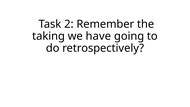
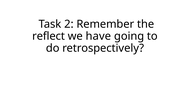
taking: taking -> reflect
